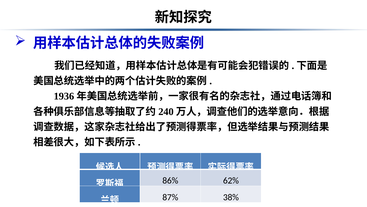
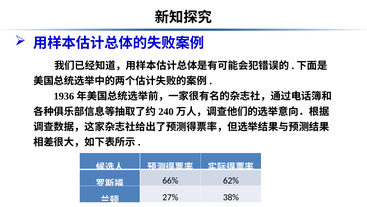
86%: 86% -> 66%
87%: 87% -> 27%
